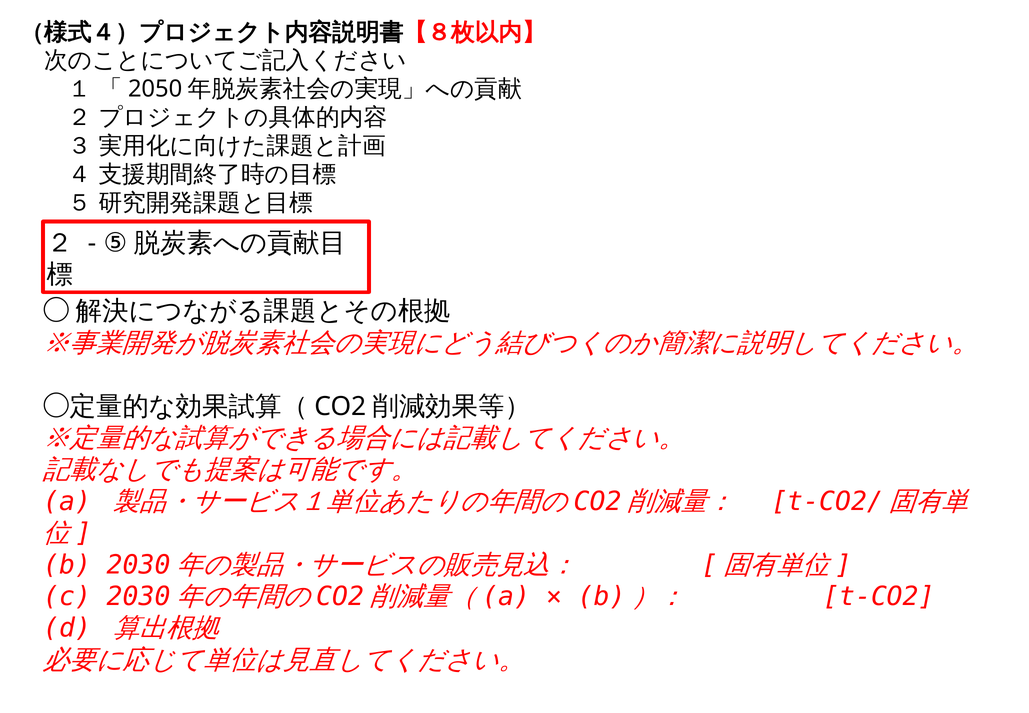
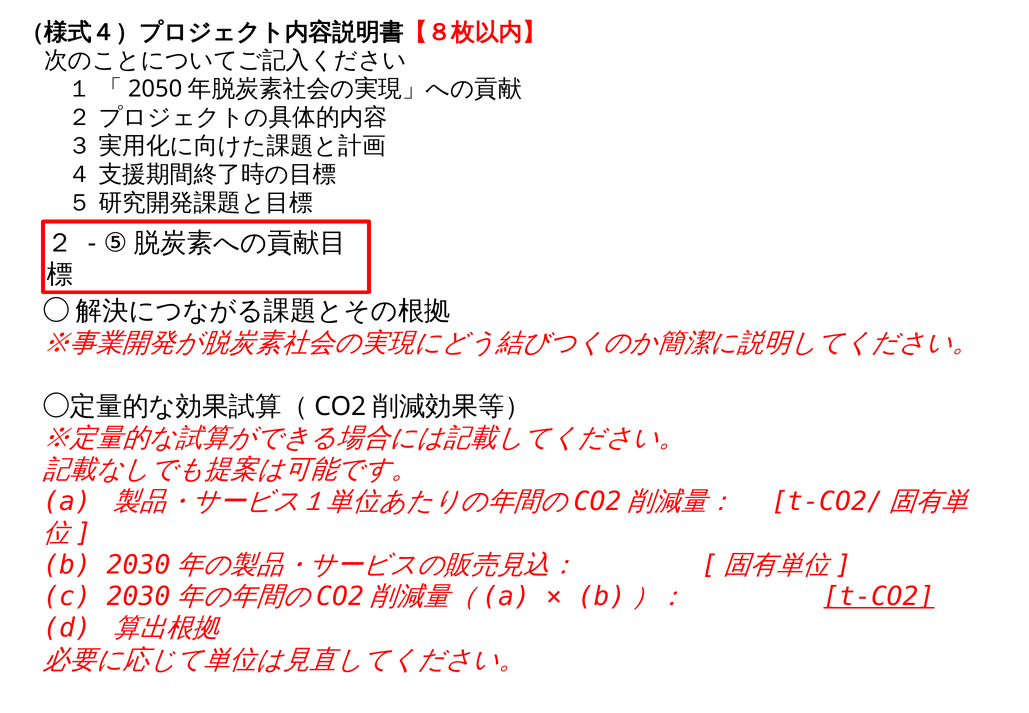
t-CO2 underline: none -> present
